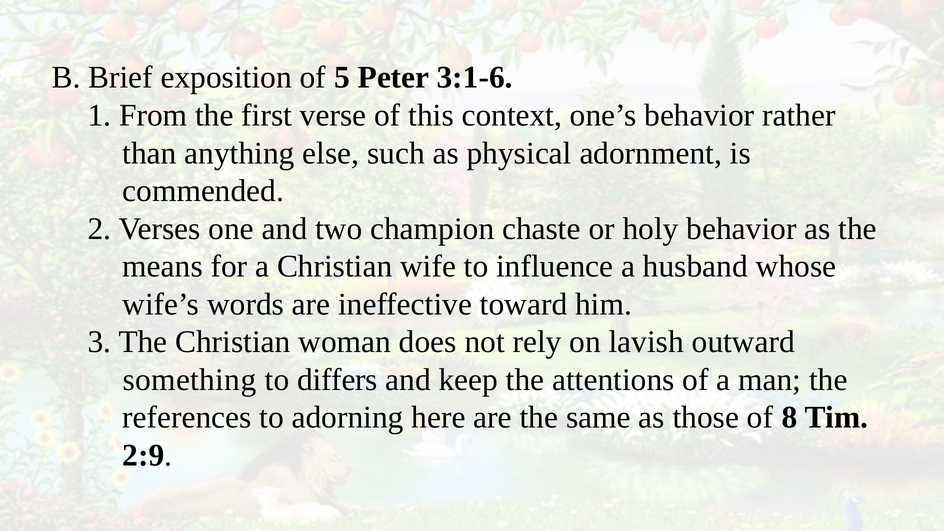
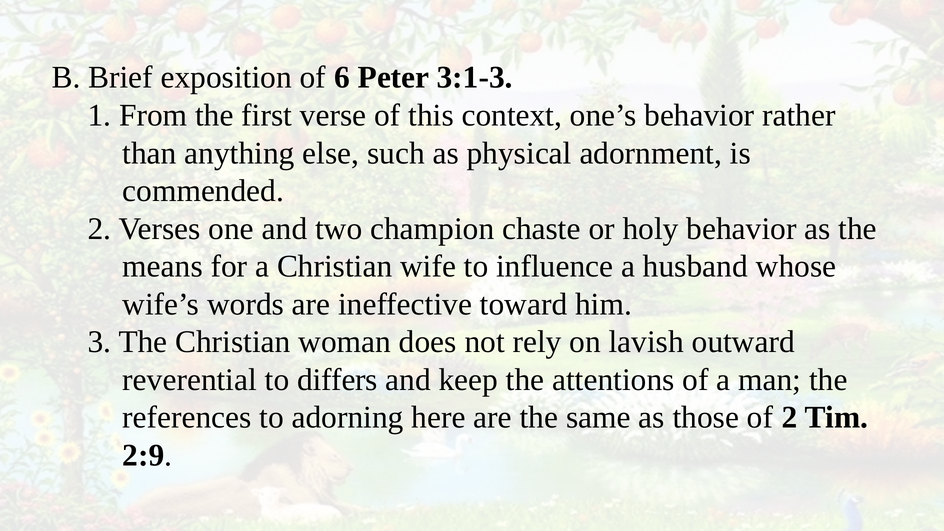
5: 5 -> 6
3:1-6: 3:1-6 -> 3:1-3
something: something -> reverential
of 8: 8 -> 2
